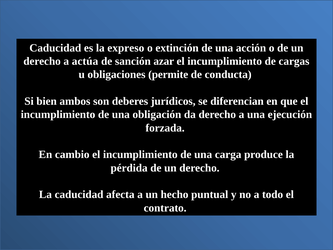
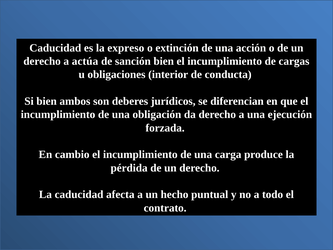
sanción azar: azar -> bien
permite: permite -> interior
